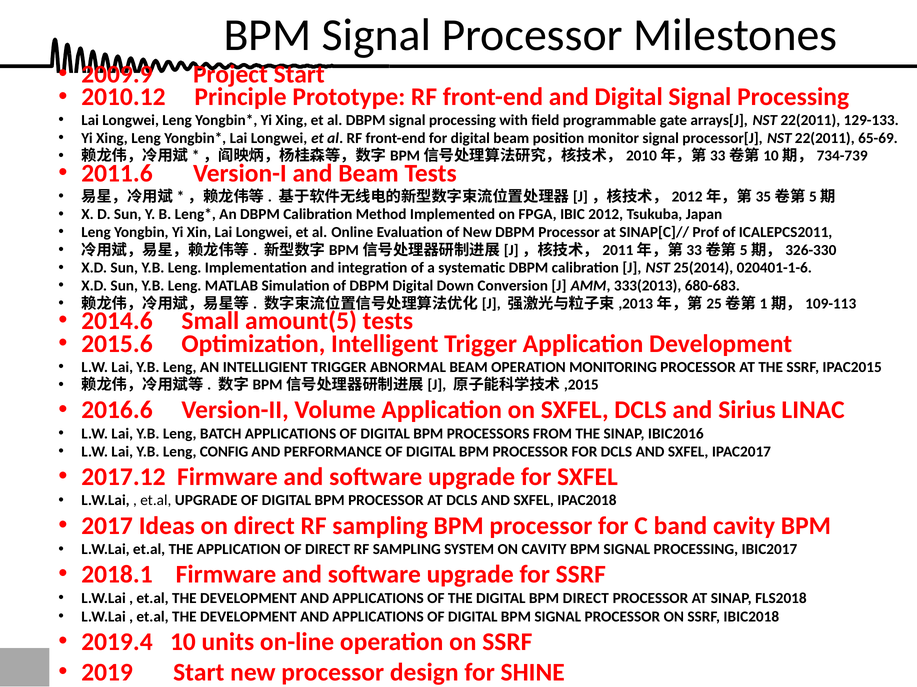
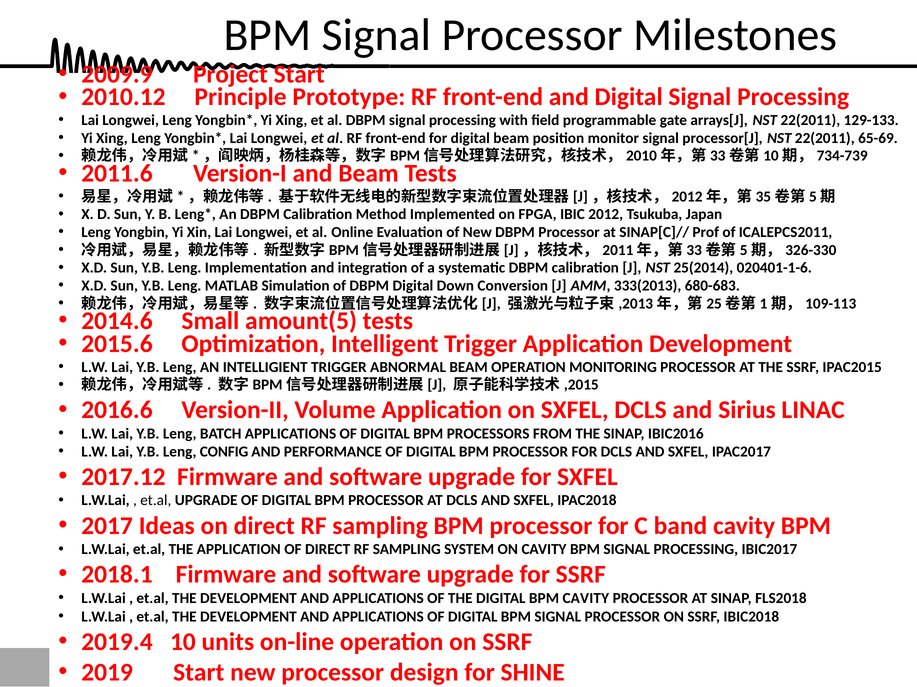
BPM DIRECT: DIRECT -> CAVITY
